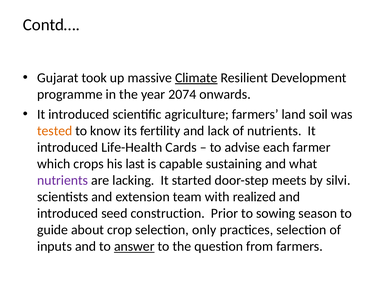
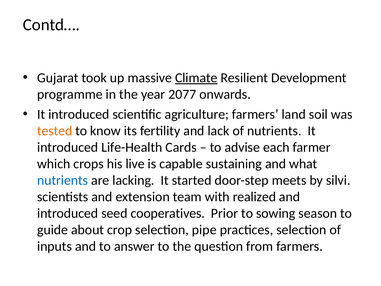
2074: 2074 -> 2077
last: last -> live
nutrients at (63, 180) colour: purple -> blue
construction: construction -> cooperatives
only: only -> pipe
answer underline: present -> none
